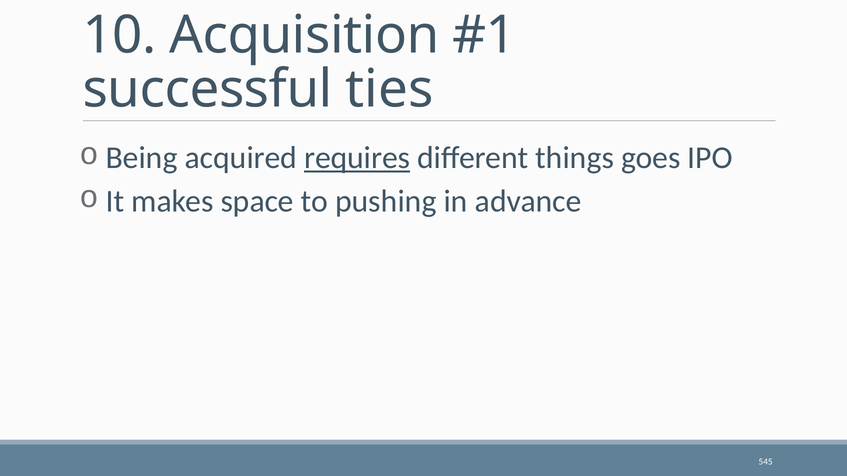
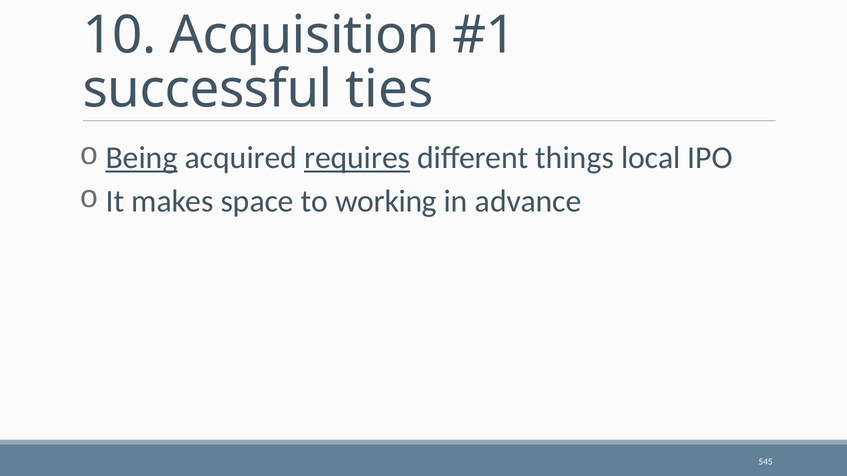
Being underline: none -> present
goes: goes -> local
pushing: pushing -> working
